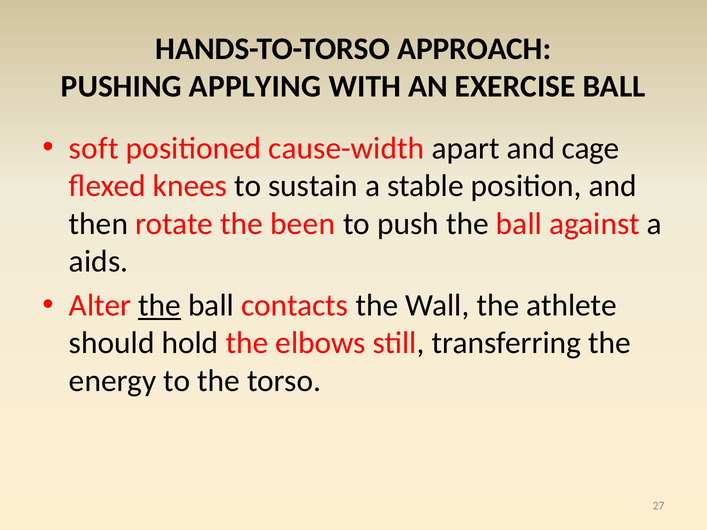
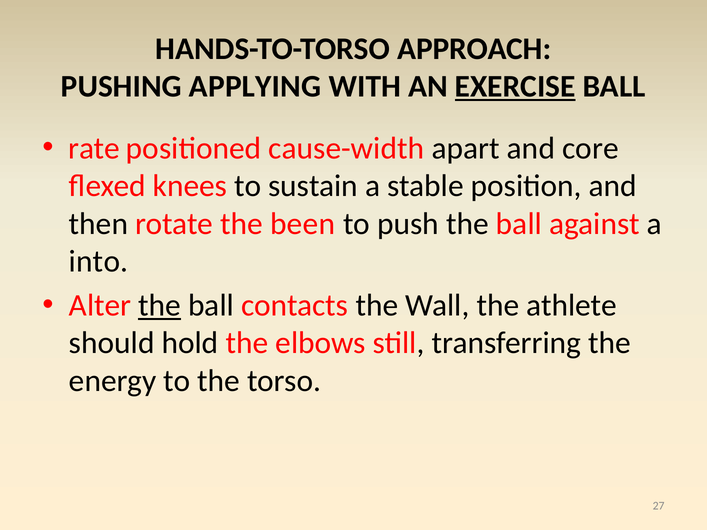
EXERCISE underline: none -> present
soft: soft -> rate
cage: cage -> core
aids: aids -> into
